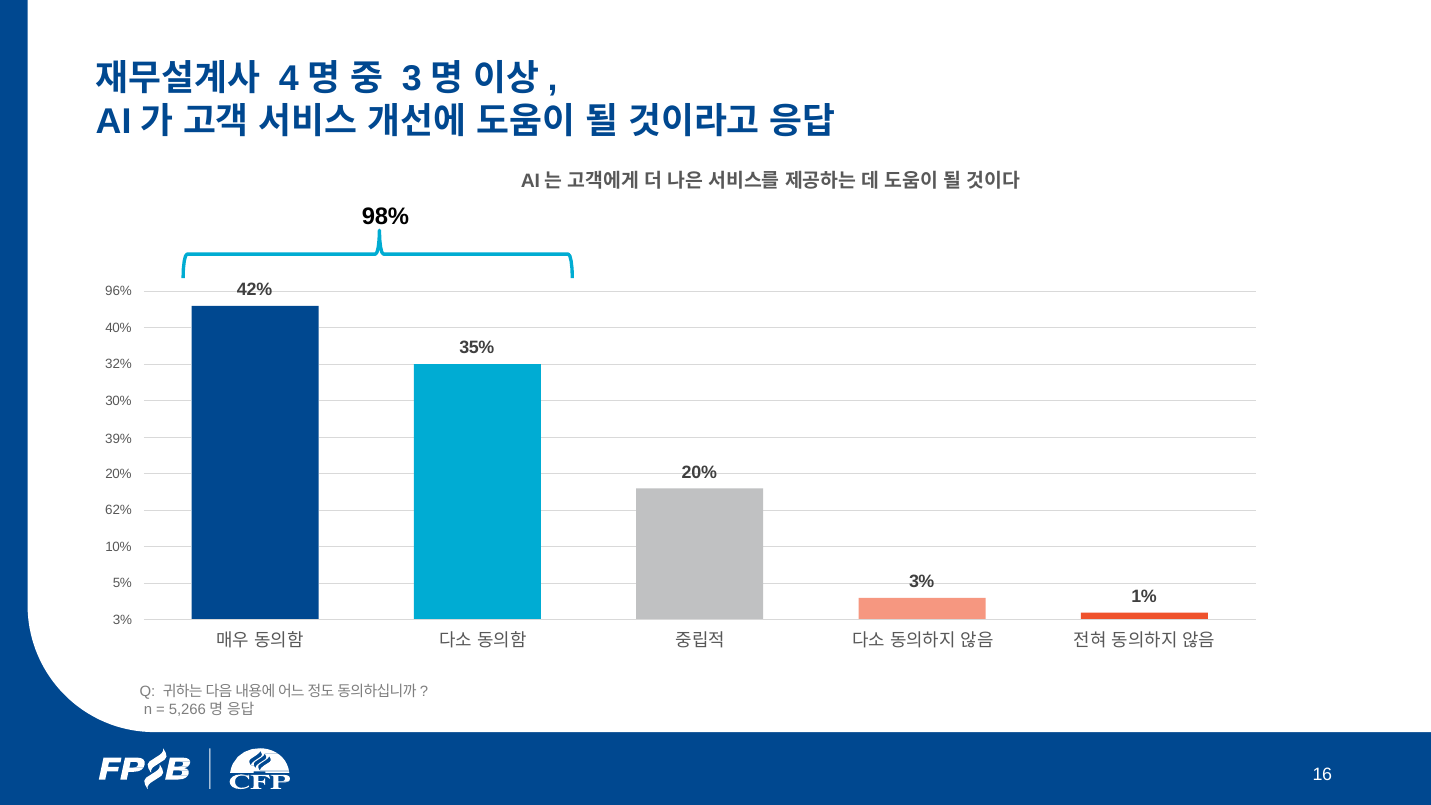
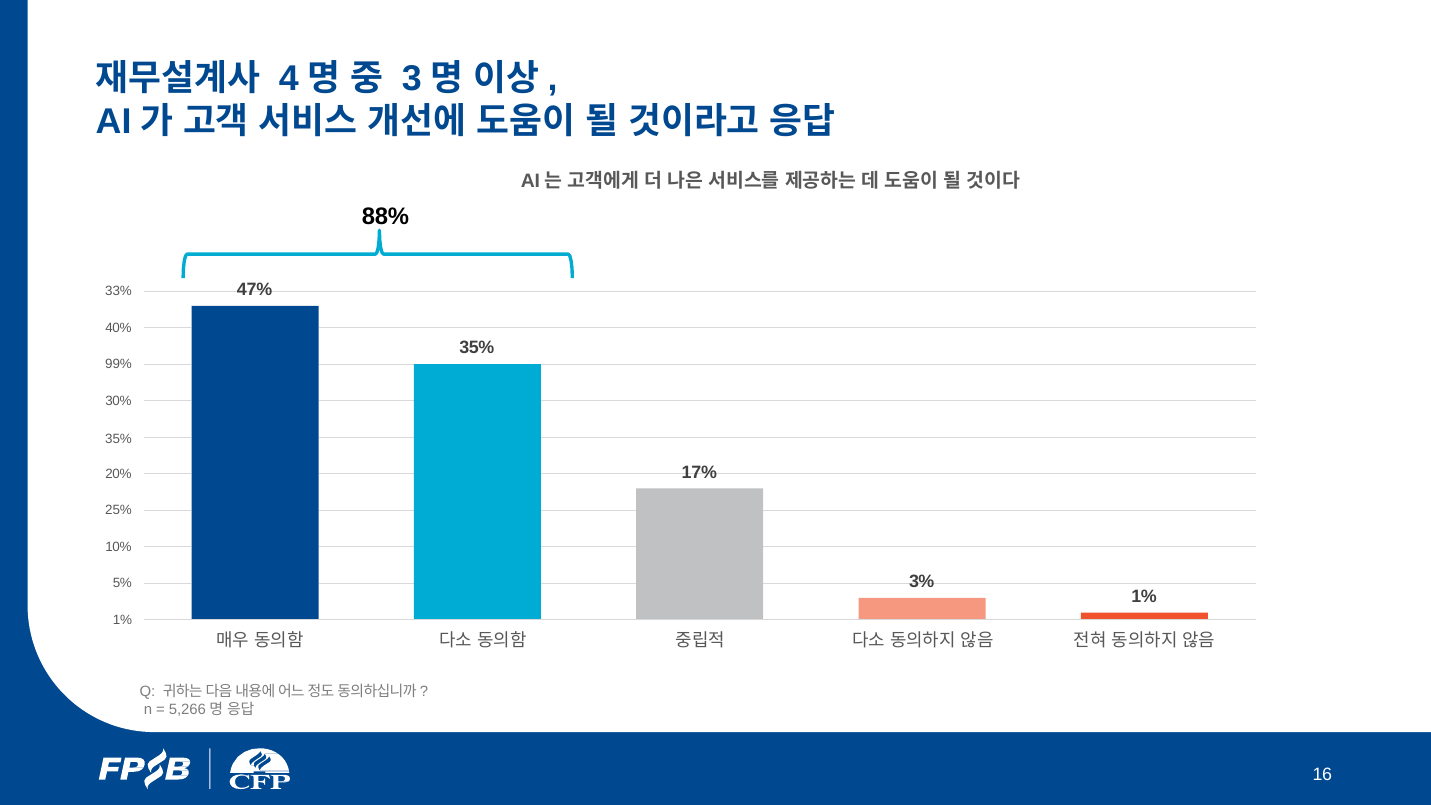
98%: 98% -> 88%
42%: 42% -> 47%
96%: 96% -> 33%
32%: 32% -> 99%
39% at (119, 439): 39% -> 35%
20% at (699, 472): 20% -> 17%
62%: 62% -> 25%
3% at (122, 620): 3% -> 1%
